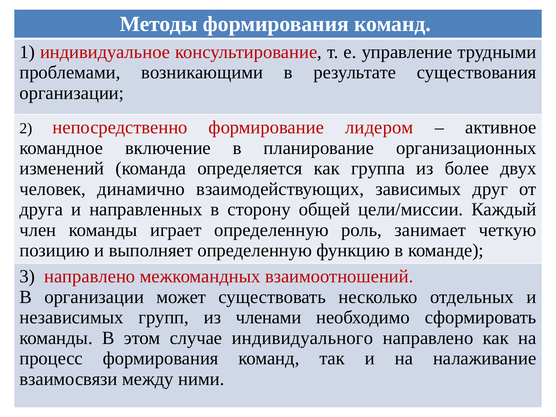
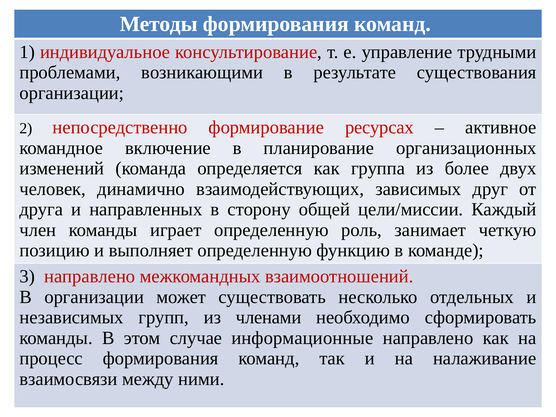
лидером: лидером -> ресурсах
индивидуального: индивидуального -> информационные
